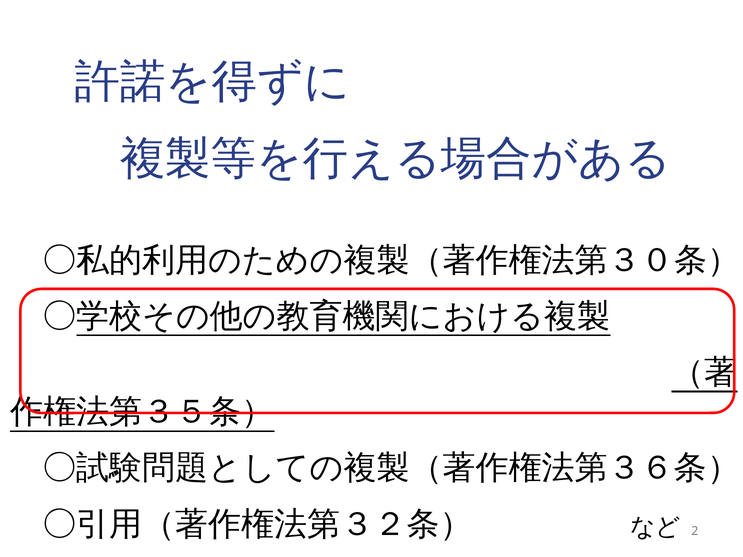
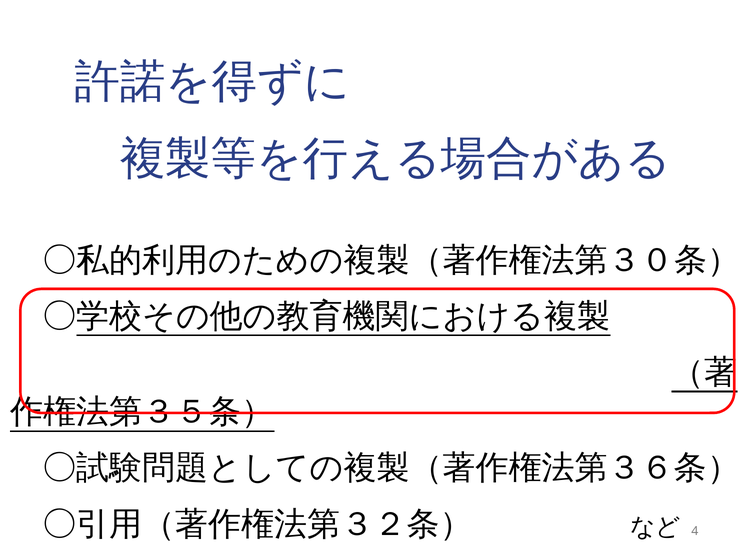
2: 2 -> 4
